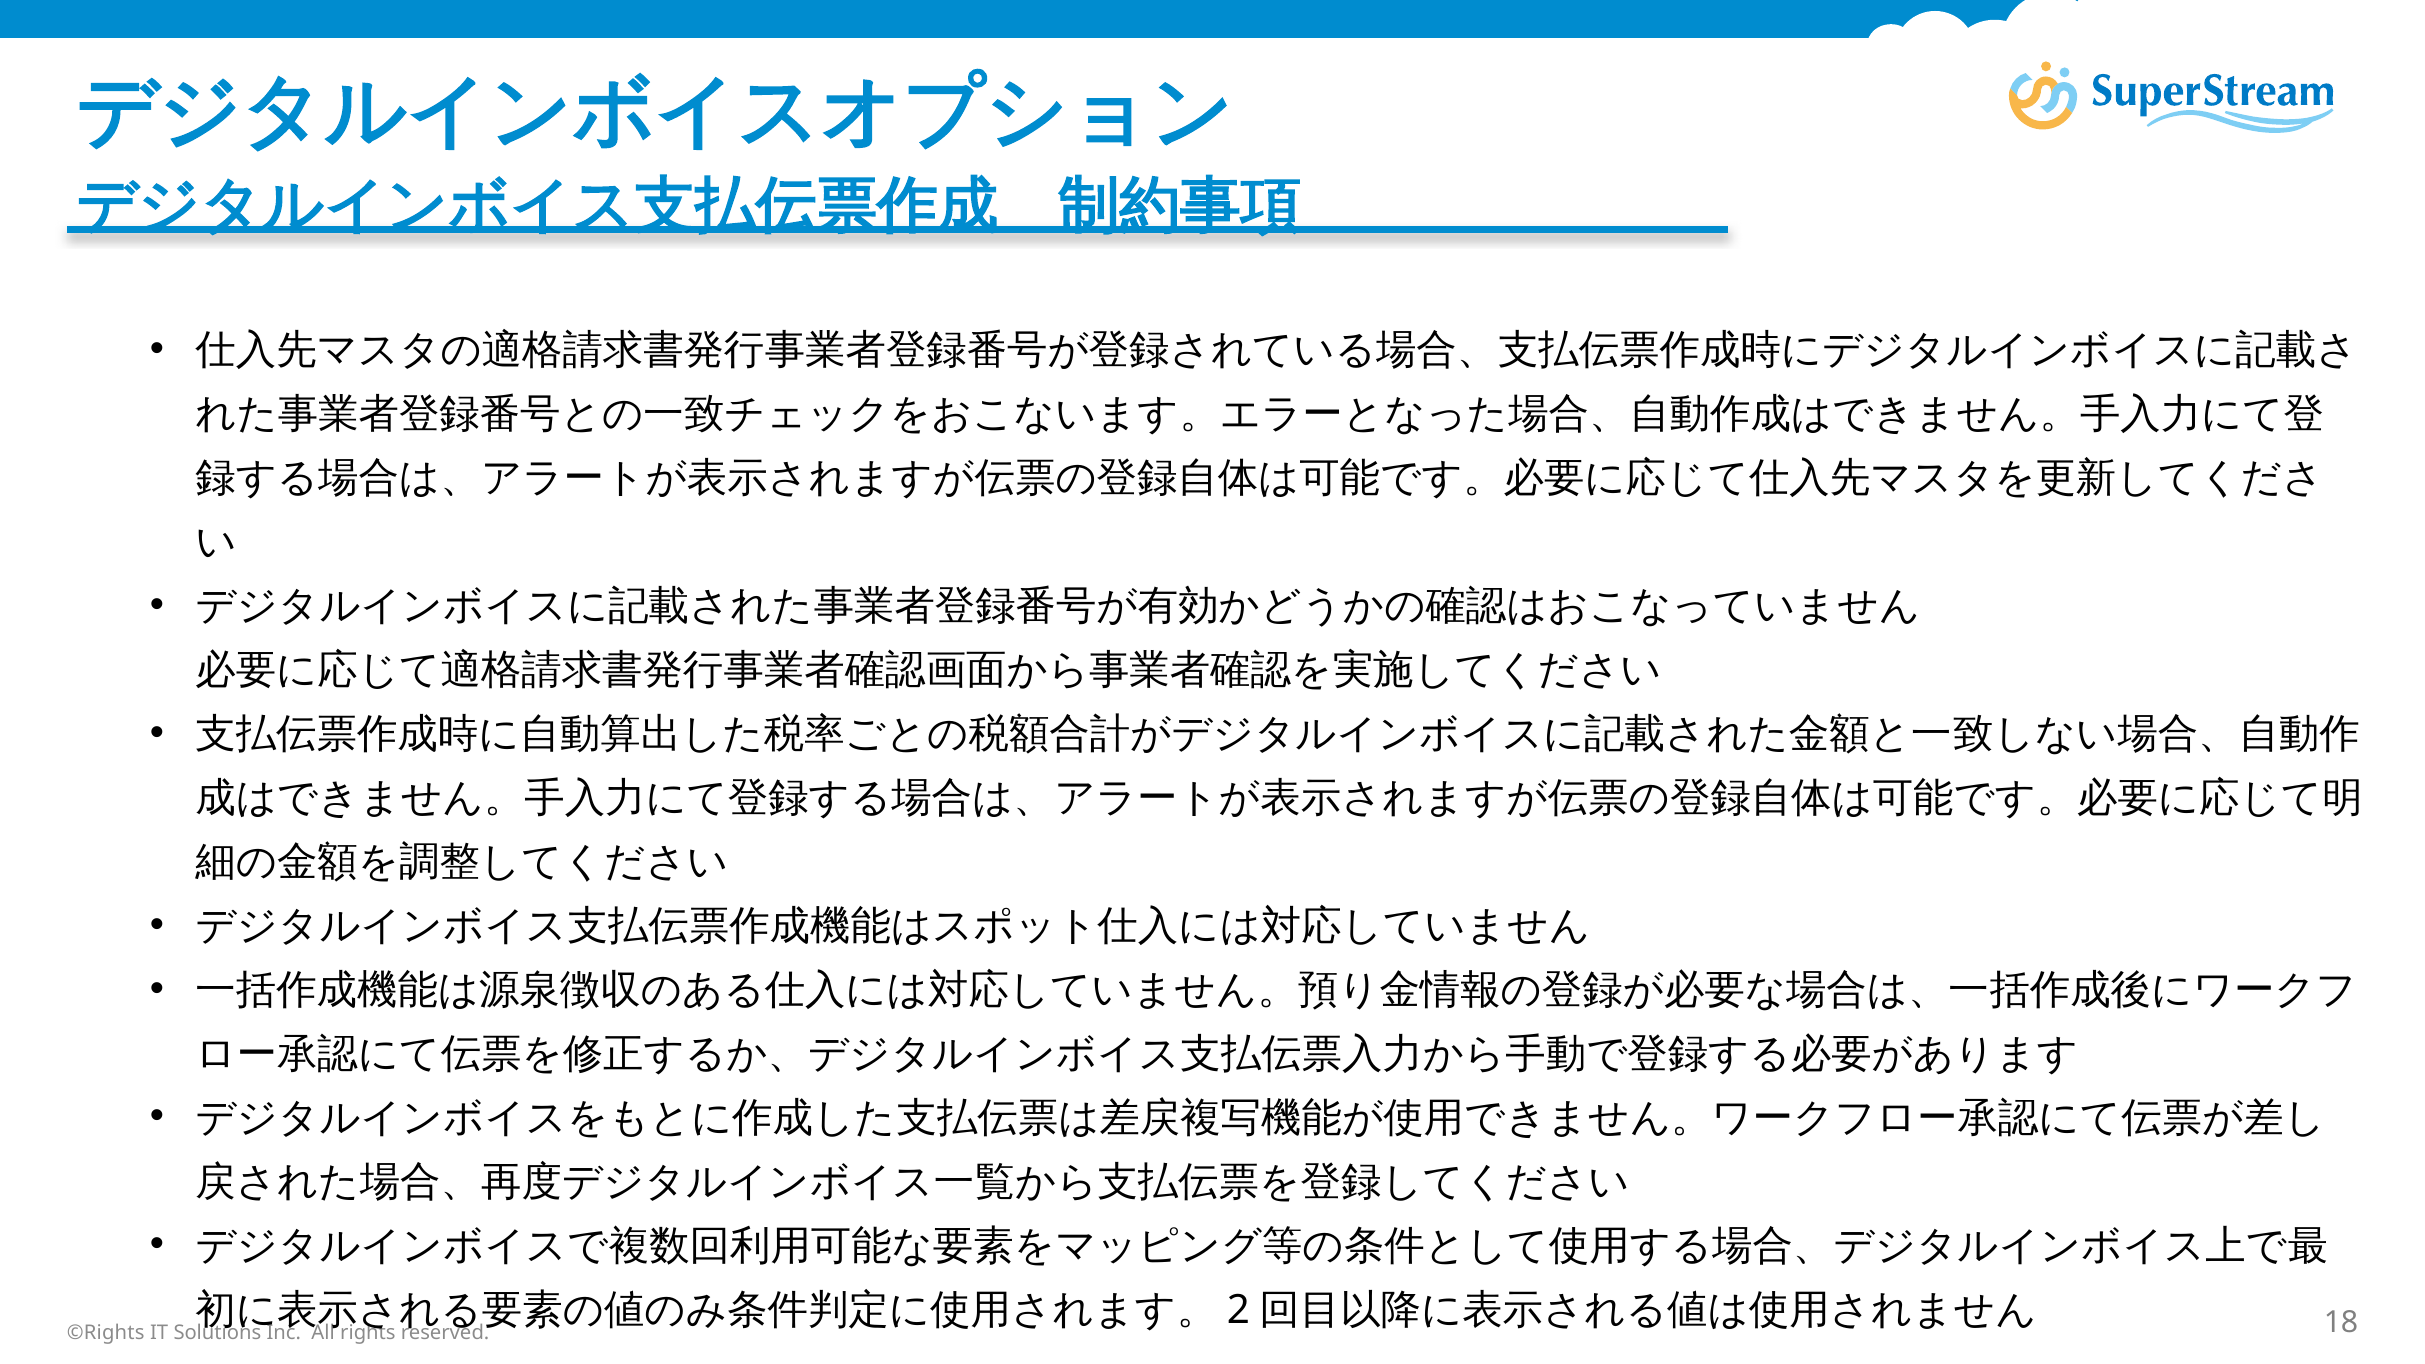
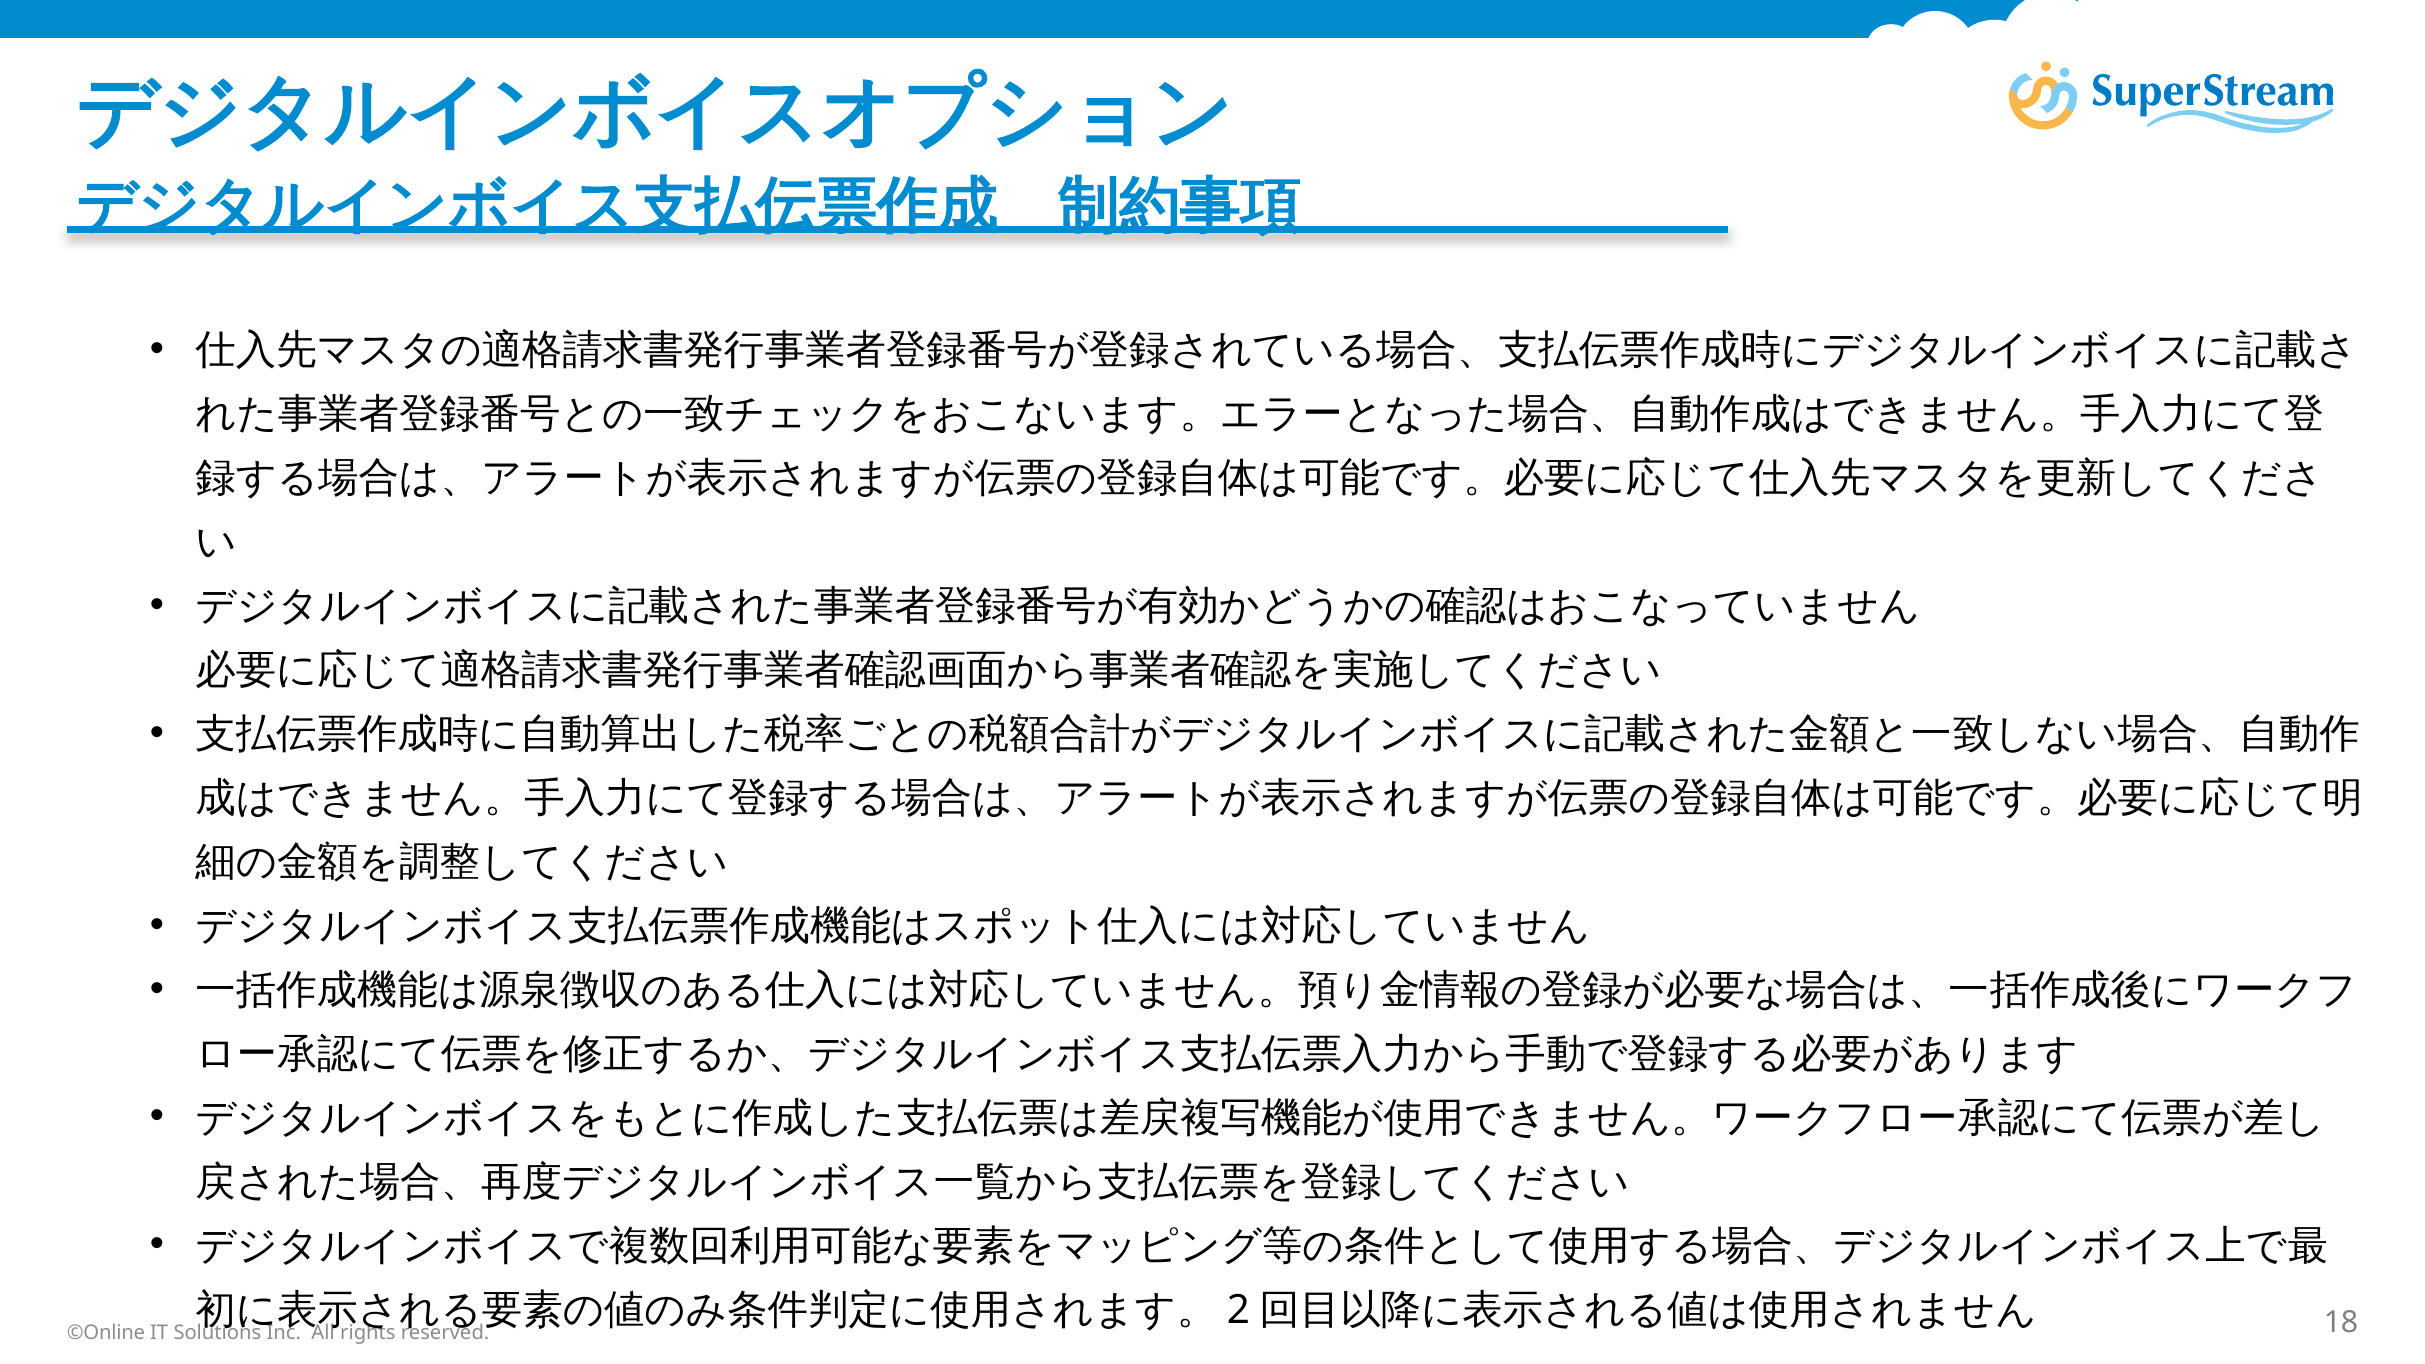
©Rights: ©Rights -> ©Online
